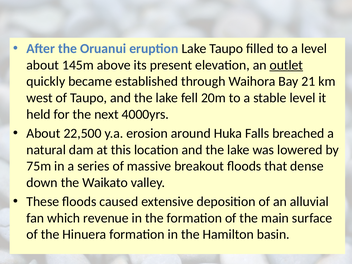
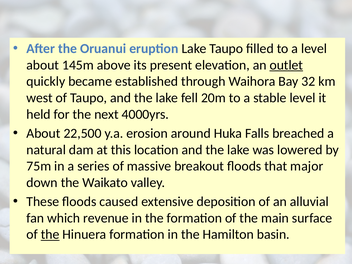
21: 21 -> 32
dense: dense -> major
the at (50, 234) underline: none -> present
